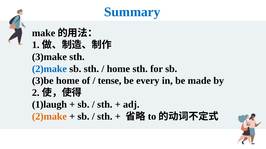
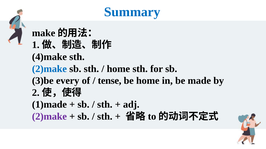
3)make: 3)make -> 4)make
3)be home: home -> every
be every: every -> home
1)laugh: 1)laugh -> 1)made
2)make at (49, 117) colour: orange -> purple
